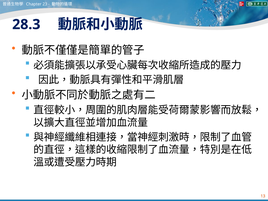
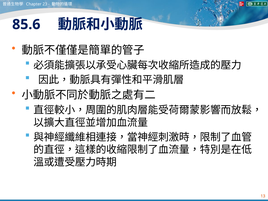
28.3: 28.3 -> 85.6
